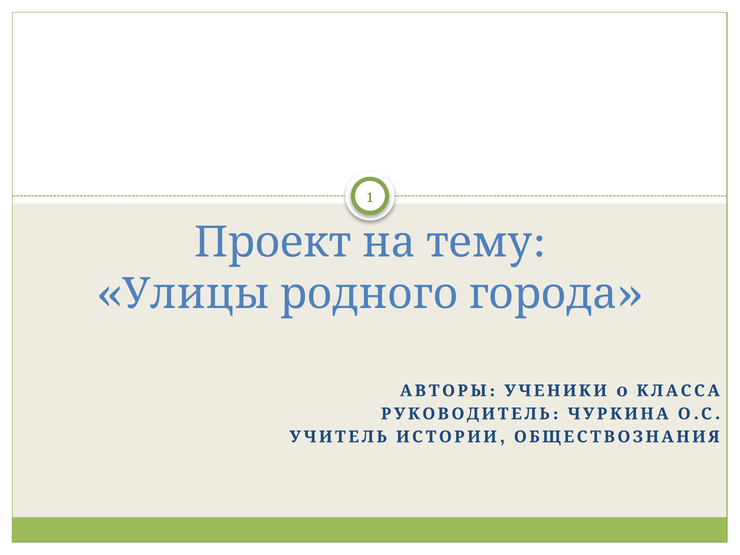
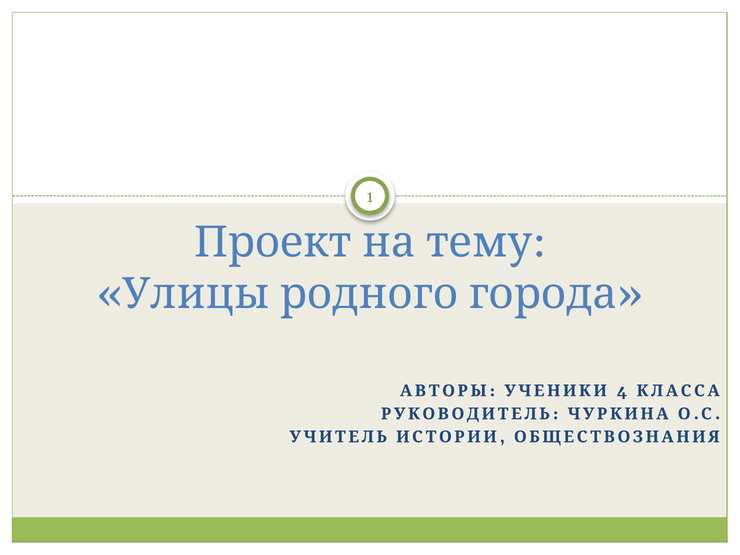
0: 0 -> 4
